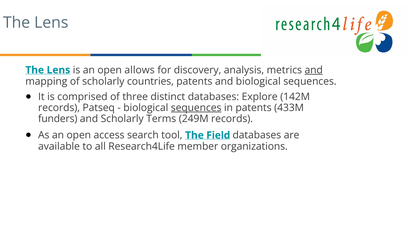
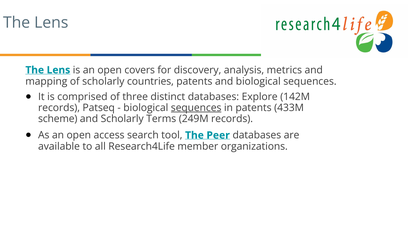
allows: allows -> covers
and at (314, 70) underline: present -> none
funders: funders -> scheme
Field: Field -> Peer
